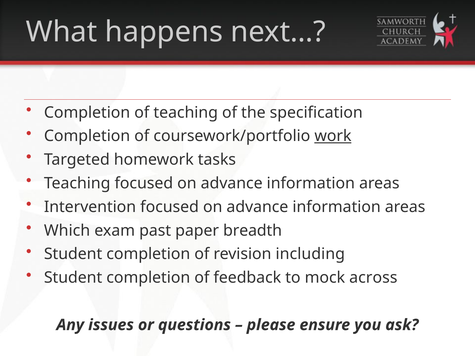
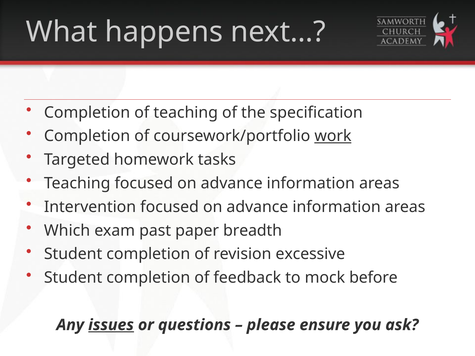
including: including -> excessive
across: across -> before
issues underline: none -> present
